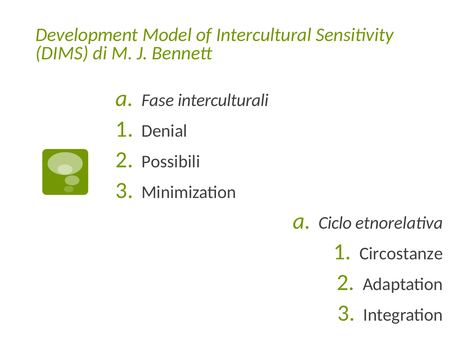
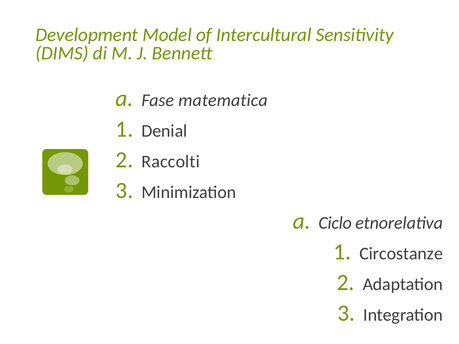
interculturali: interculturali -> matematica
Possibili: Possibili -> Raccolti
